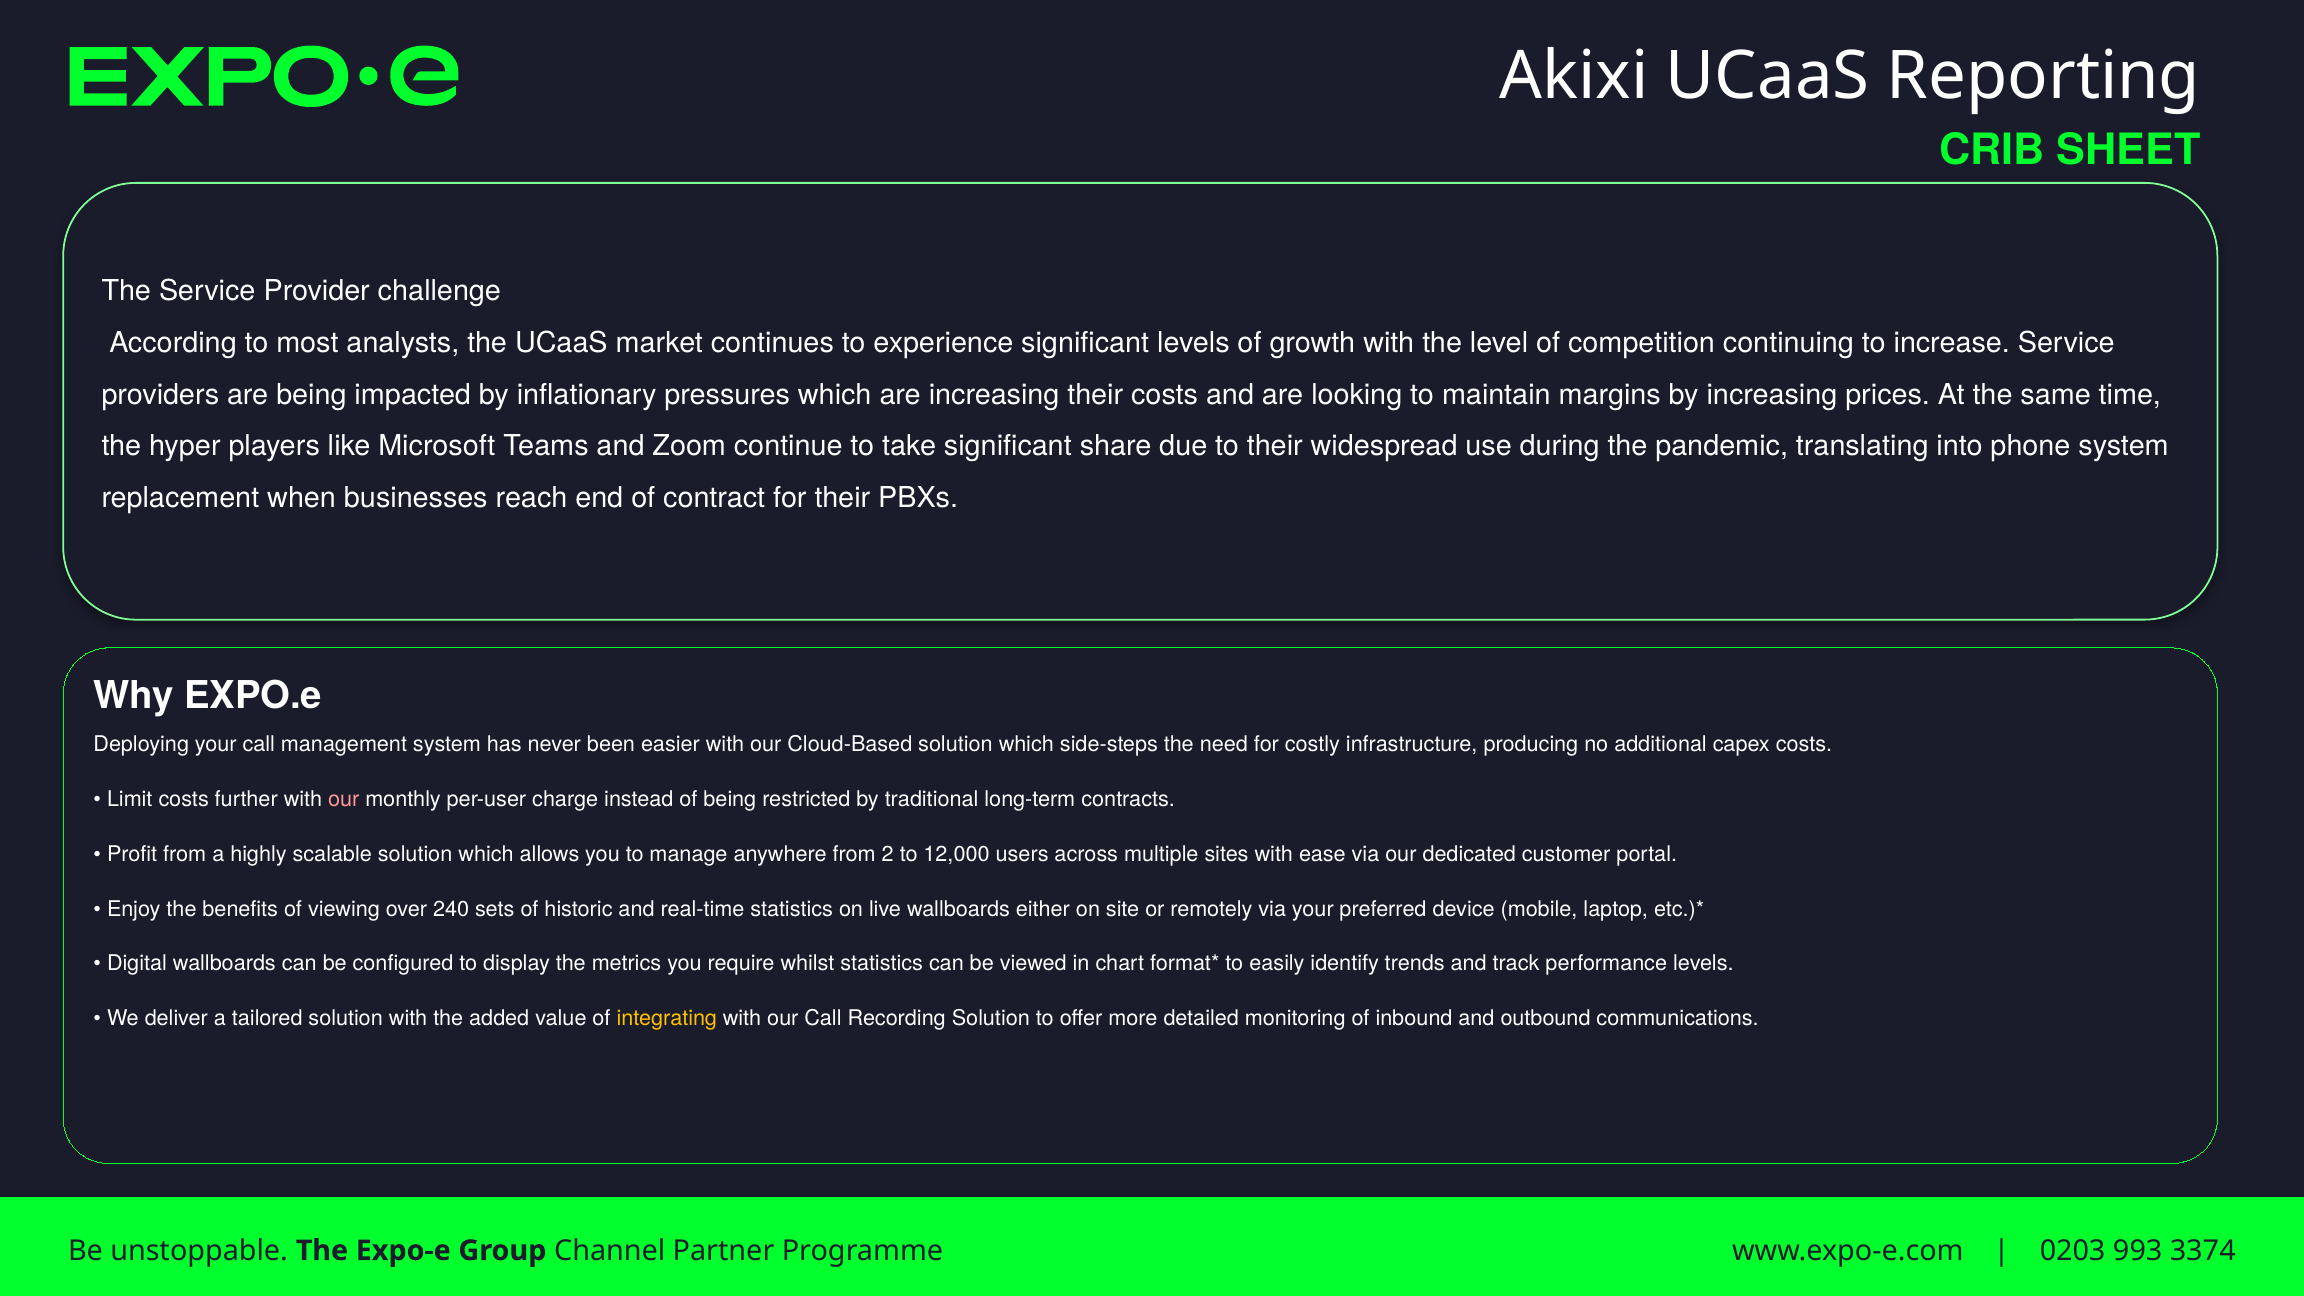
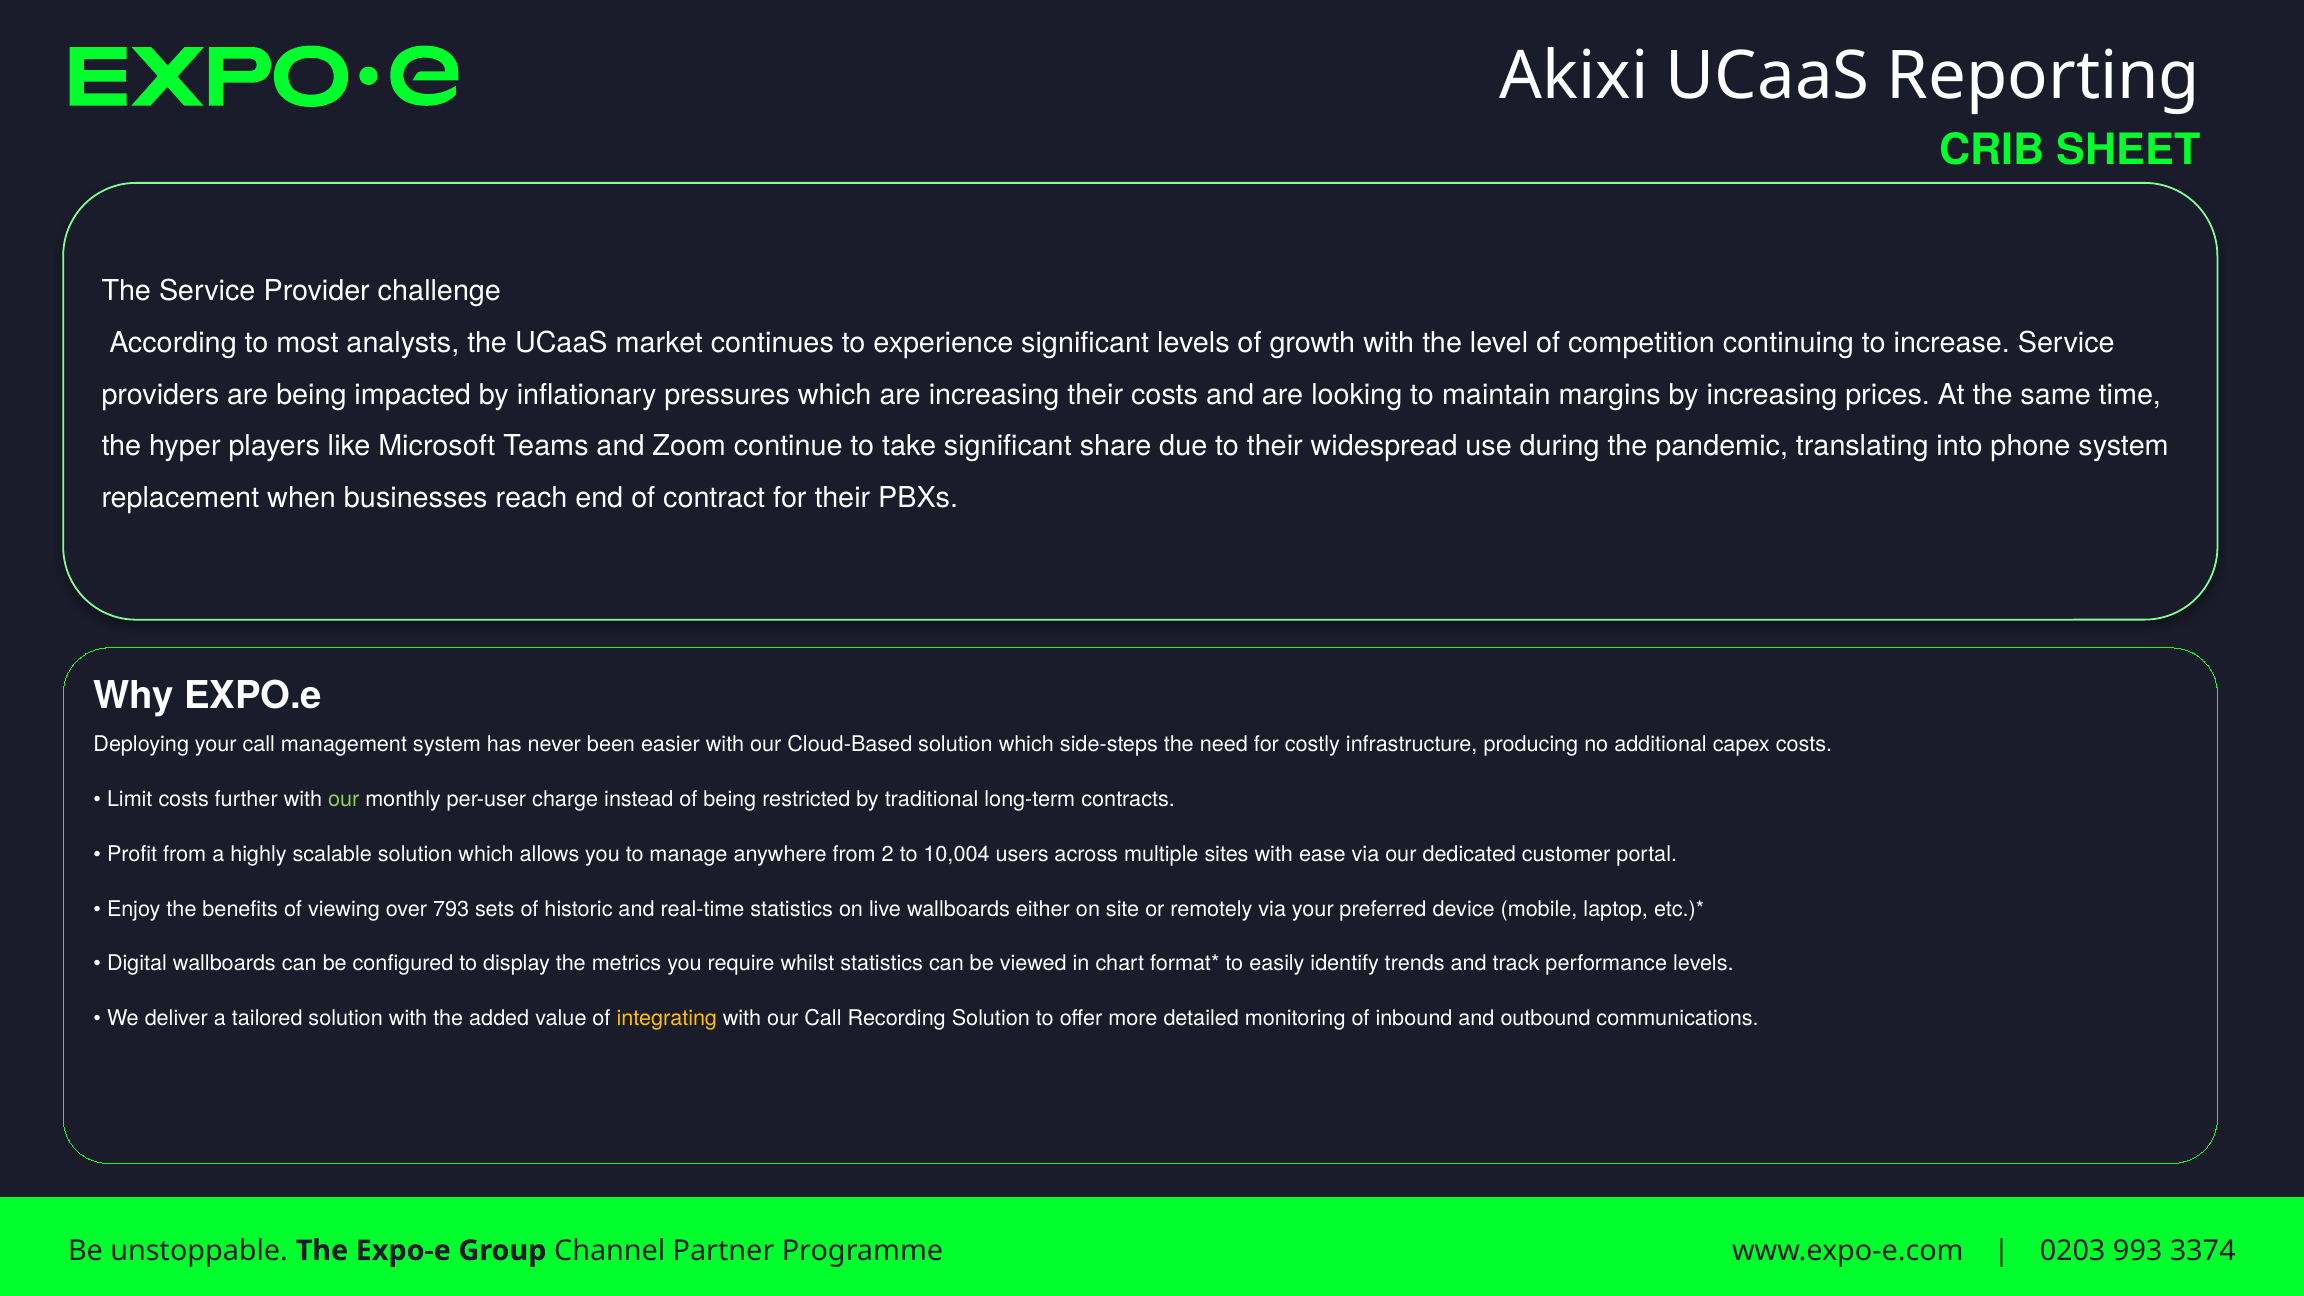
our at (344, 799) colour: pink -> light green
12,000: 12,000 -> 10,004
240: 240 -> 793
